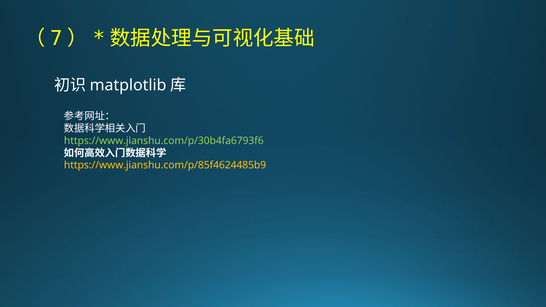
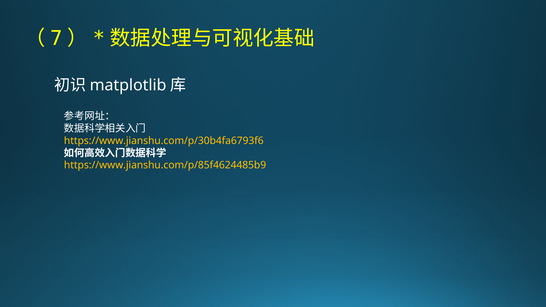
https://www.jianshu.com/p/30b4fa6793f6 colour: light green -> yellow
